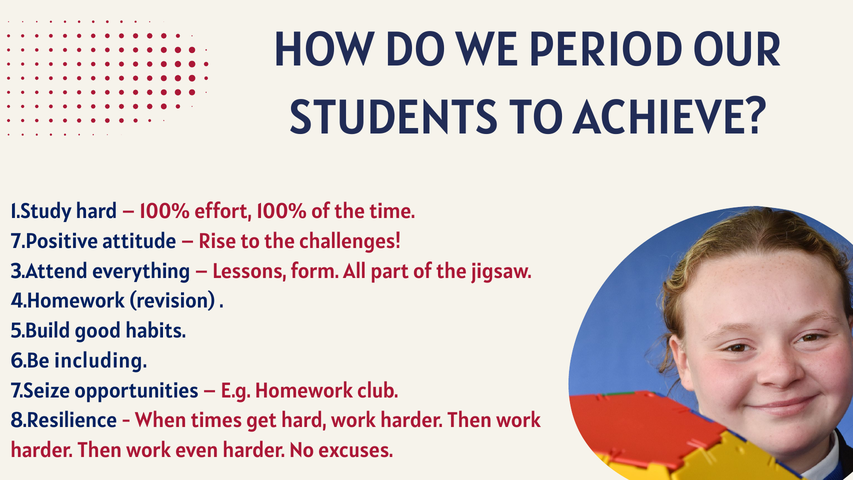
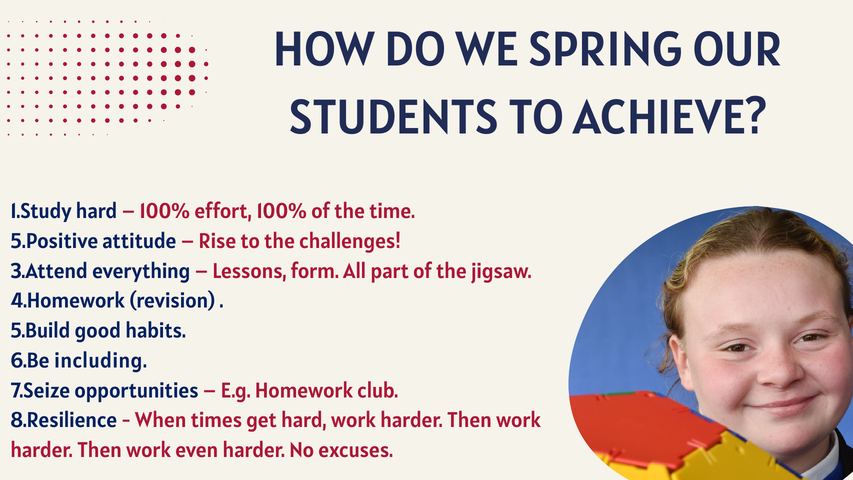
PERIOD: PERIOD -> SPRING
7.Positive: 7.Positive -> 5.Positive
